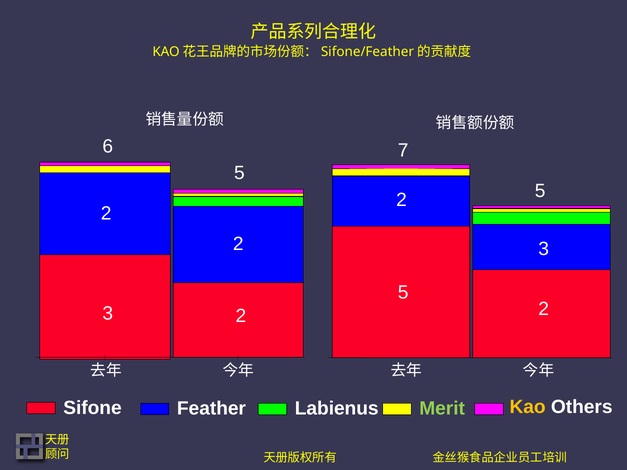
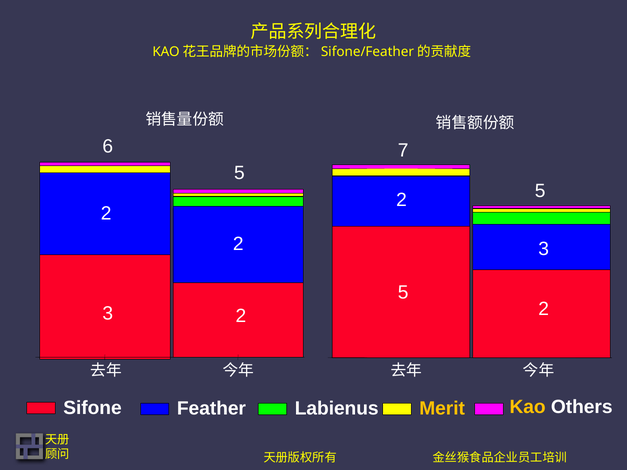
Merit colour: light green -> yellow
